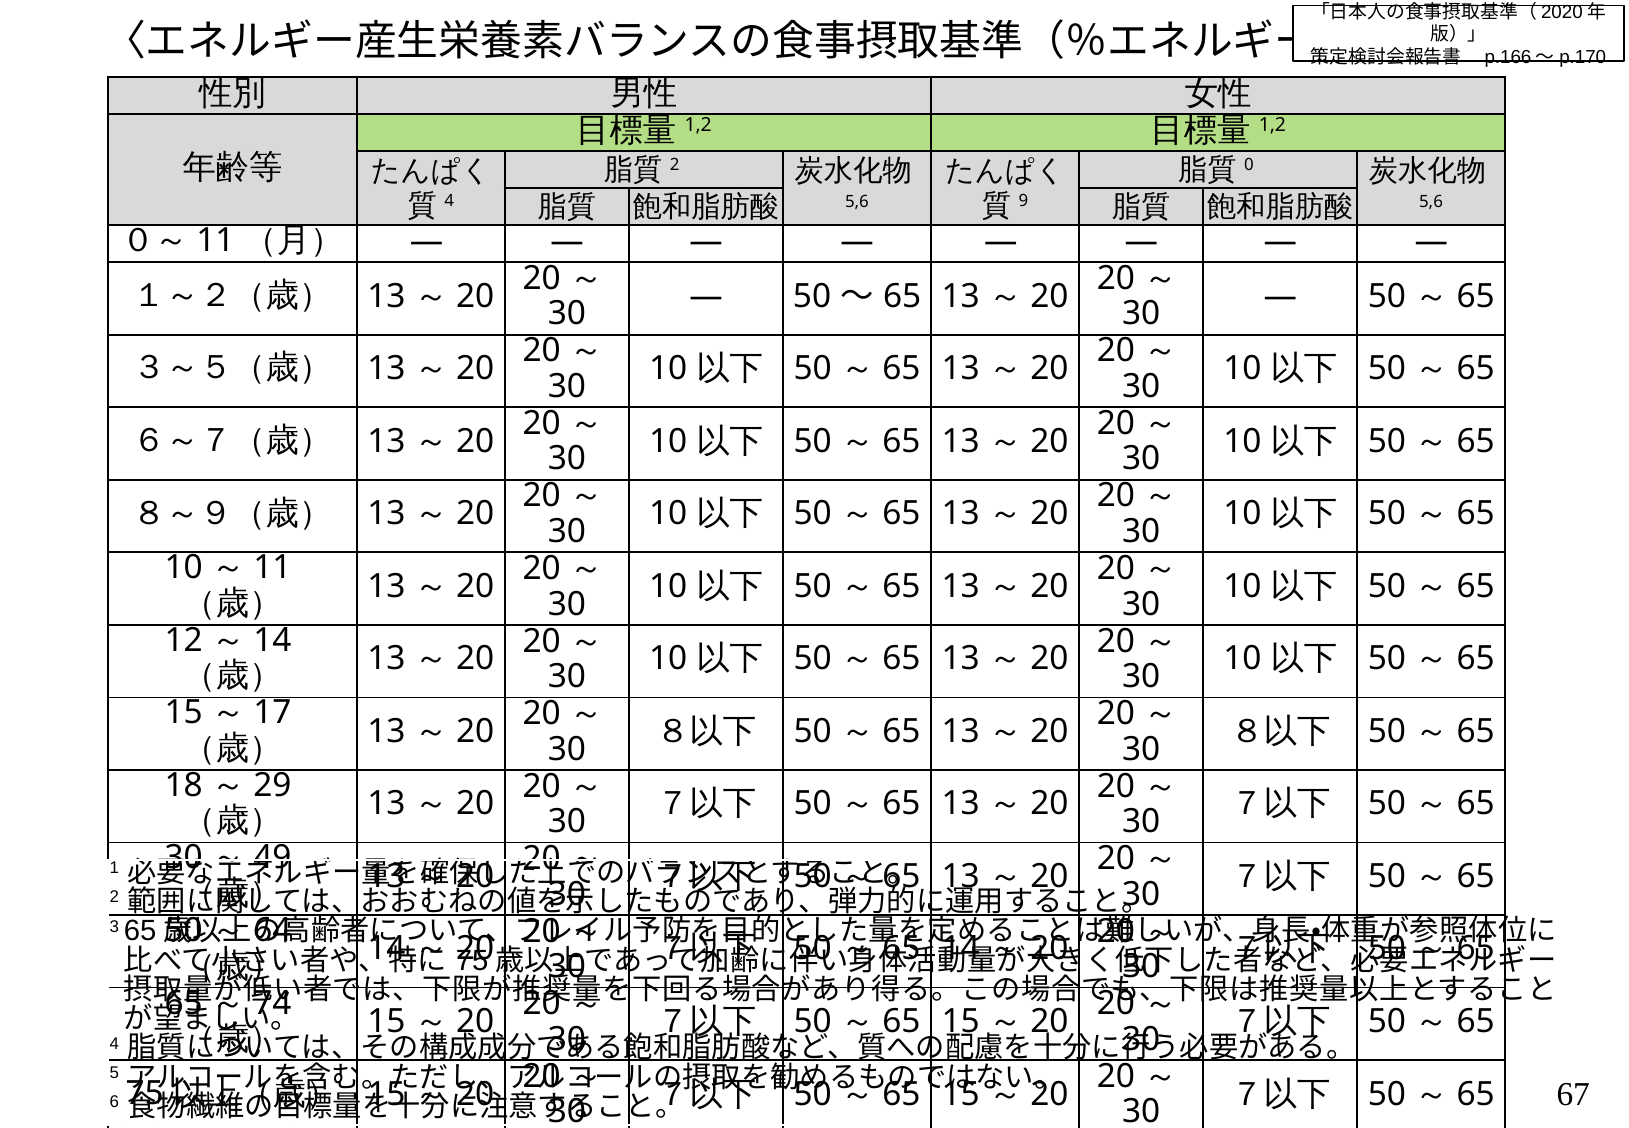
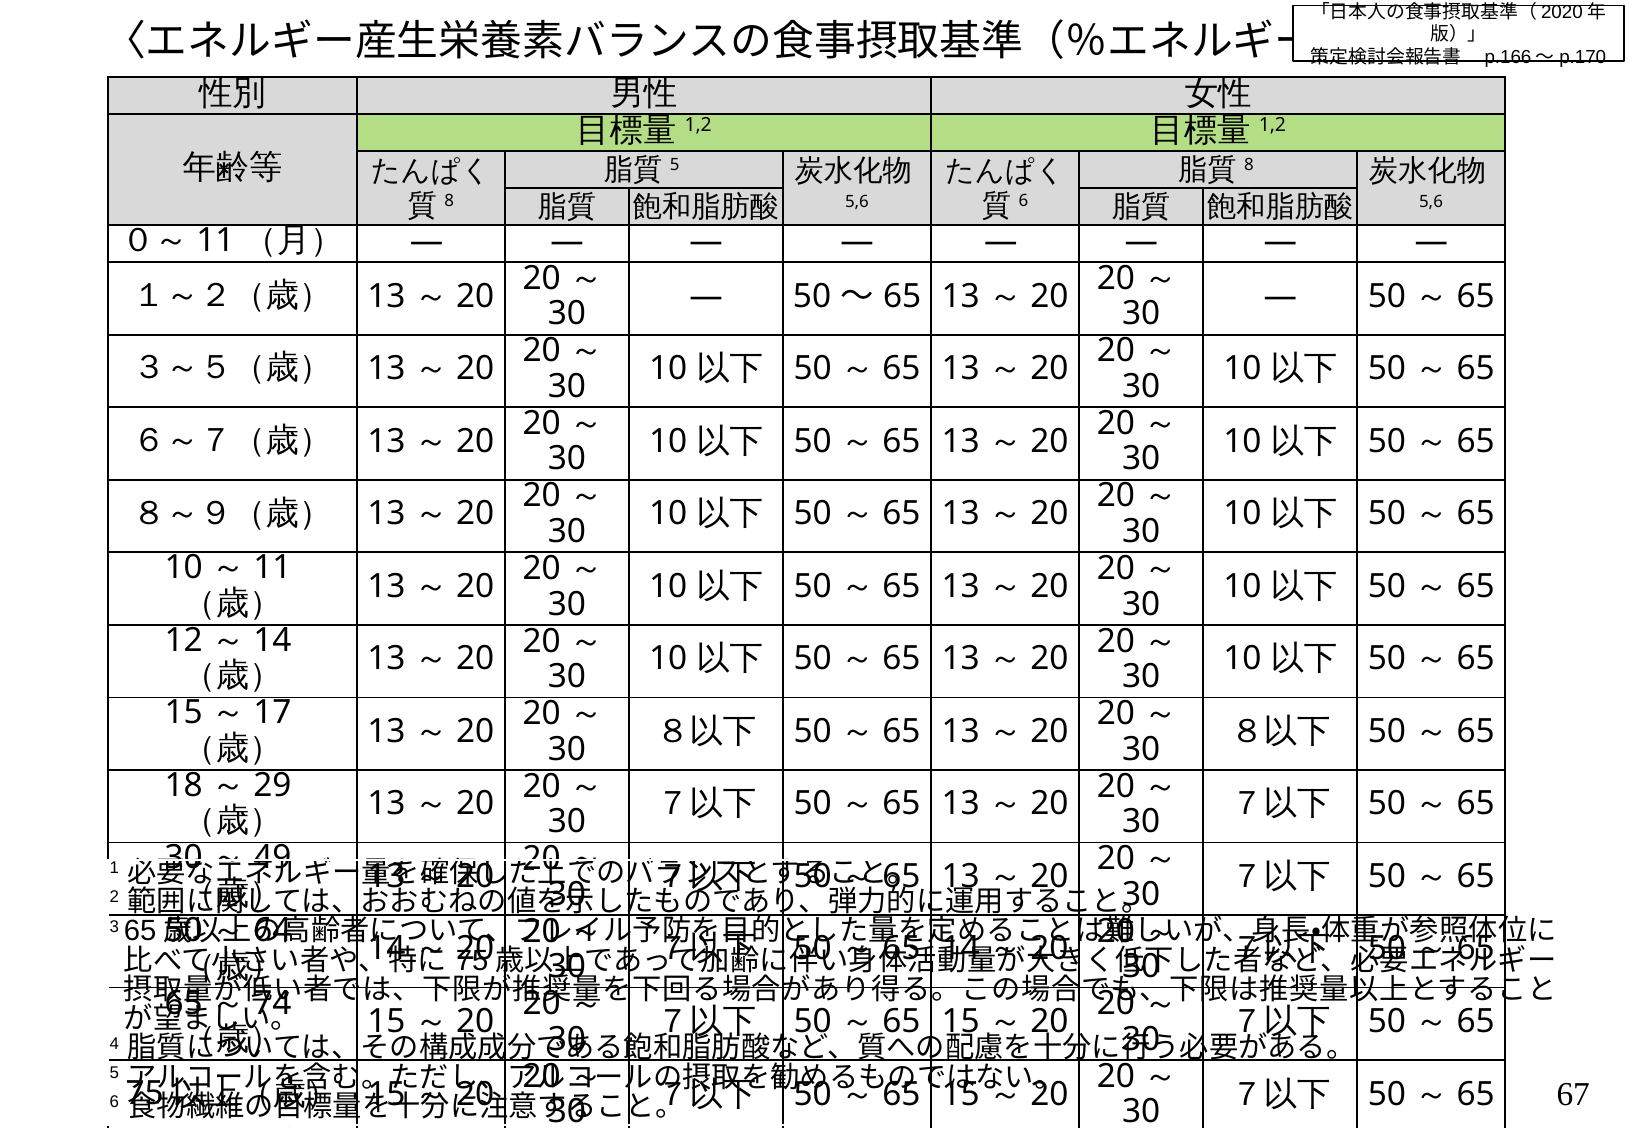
2 at (675, 165): 2 -> 5
0 at (1249, 165): 0 -> 8
4 at (449, 201): 4 -> 8
9 at (1023, 201): 9 -> 6
